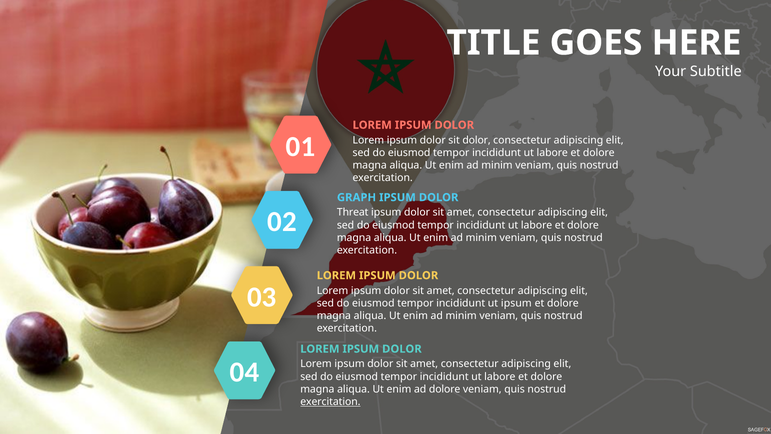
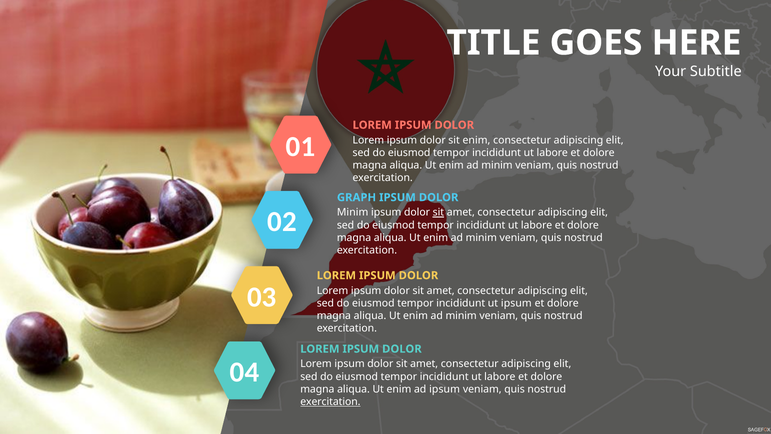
sit dolor: dolor -> enim
Threat at (353, 212): Threat -> Minim
sit at (438, 212) underline: none -> present
ad dolore: dolore -> ipsum
